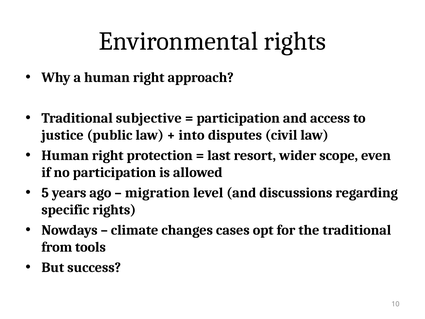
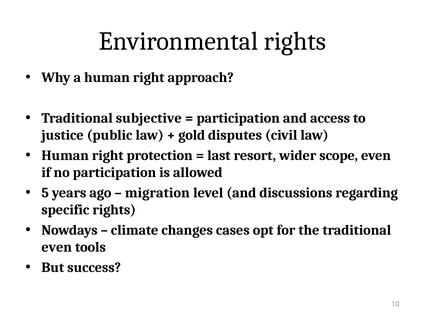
into: into -> gold
from at (57, 247): from -> even
